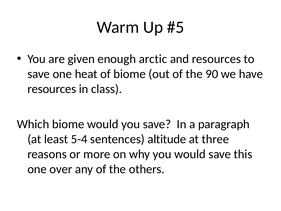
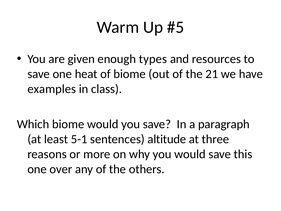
arctic: arctic -> types
90: 90 -> 21
resources at (52, 89): resources -> examples
5-4: 5-4 -> 5-1
